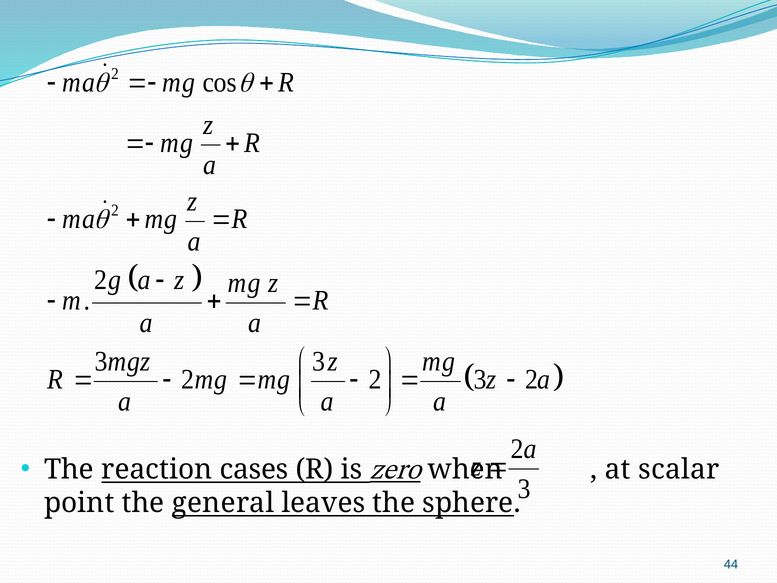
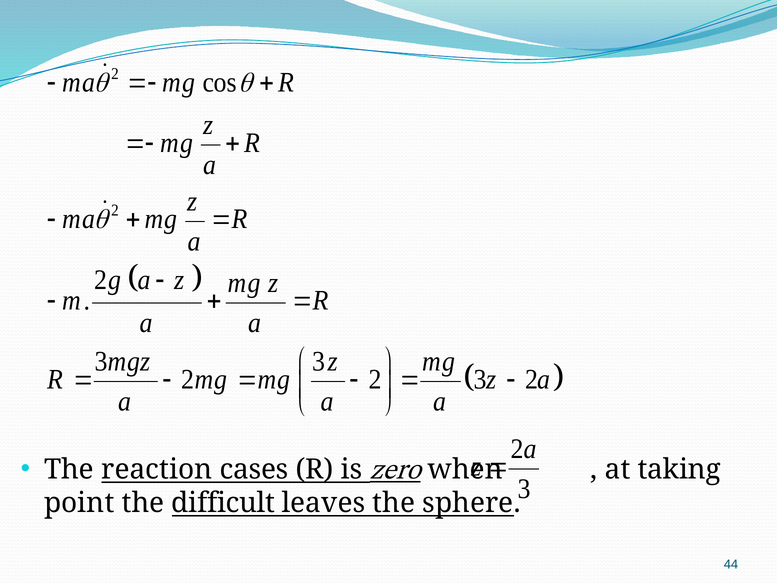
scalar: scalar -> taking
general: general -> difficult
